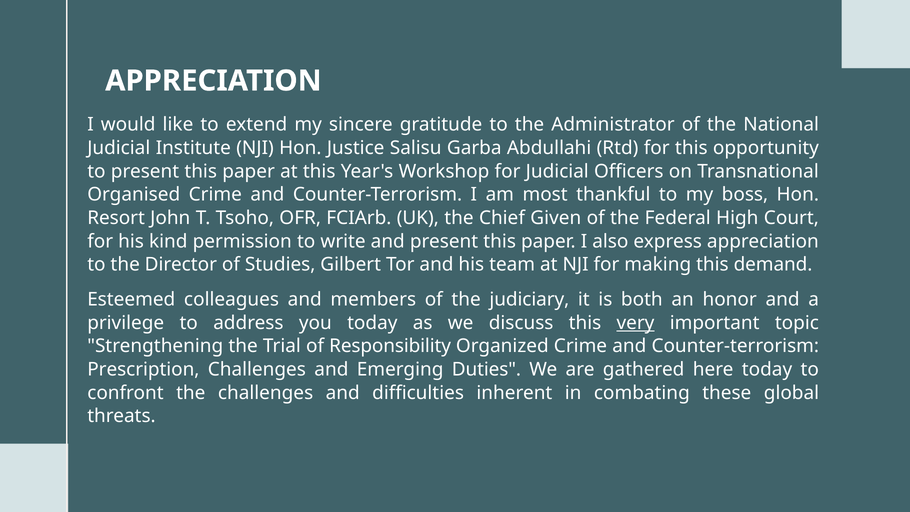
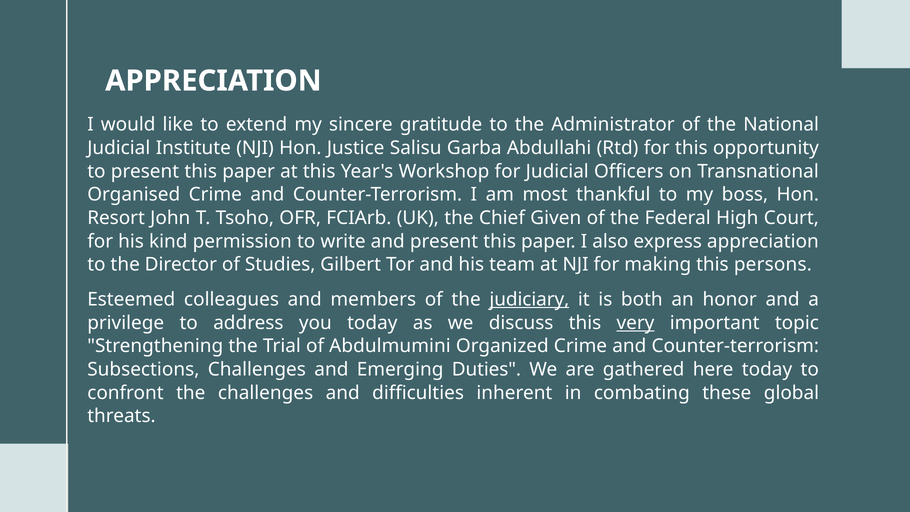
demand: demand -> persons
judiciary underline: none -> present
Responsibility: Responsibility -> Abdulmumini
Prescription: Prescription -> Subsections
